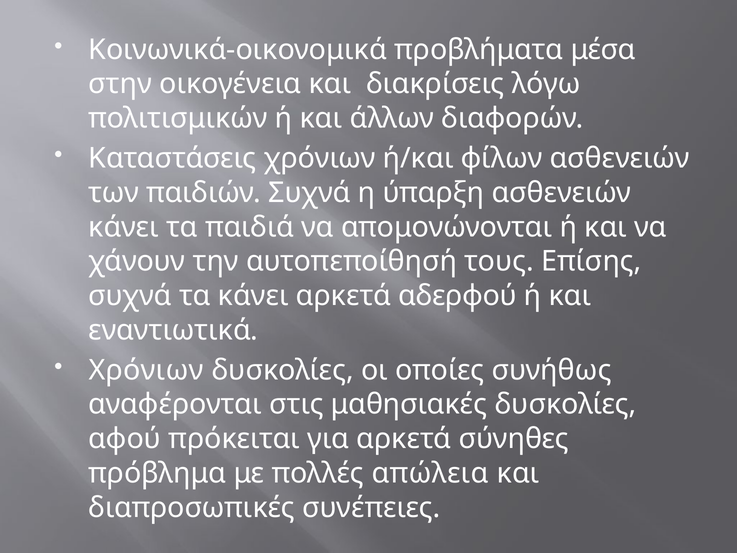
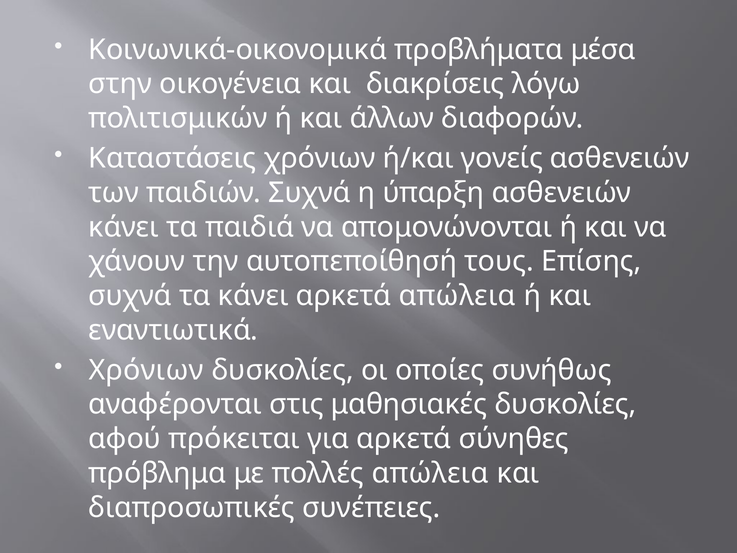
φίλων: φίλων -> γονείς
αρκετά αδερφού: αδερφού -> απώλεια
